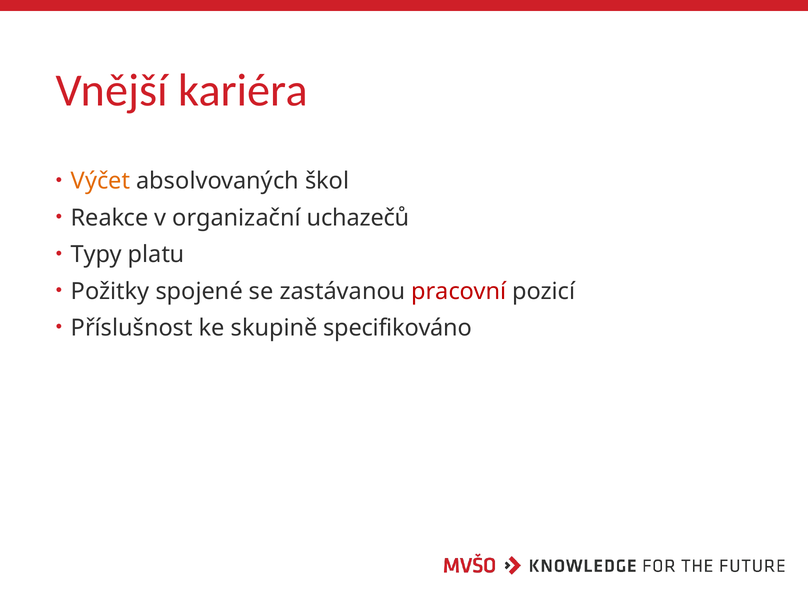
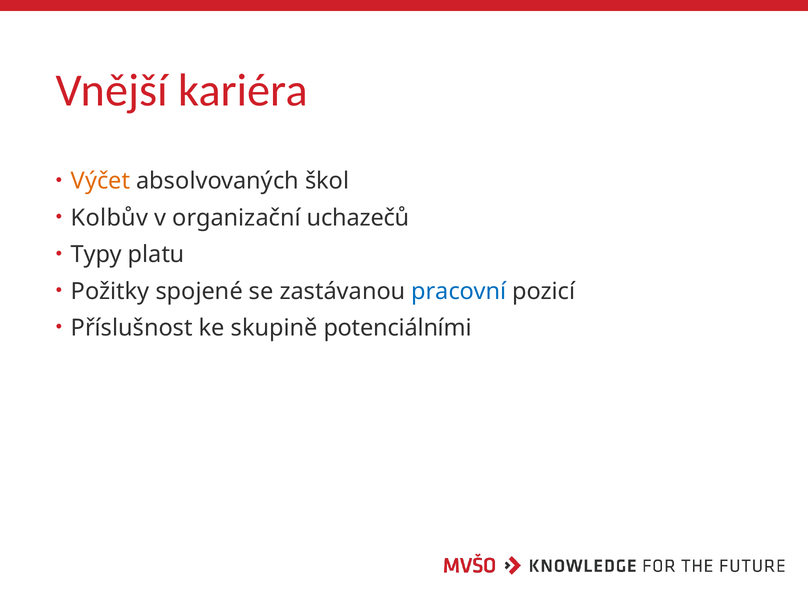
Reakce: Reakce -> Kolbův
pracovní colour: red -> blue
specifikováno: specifikováno -> potenciálními
